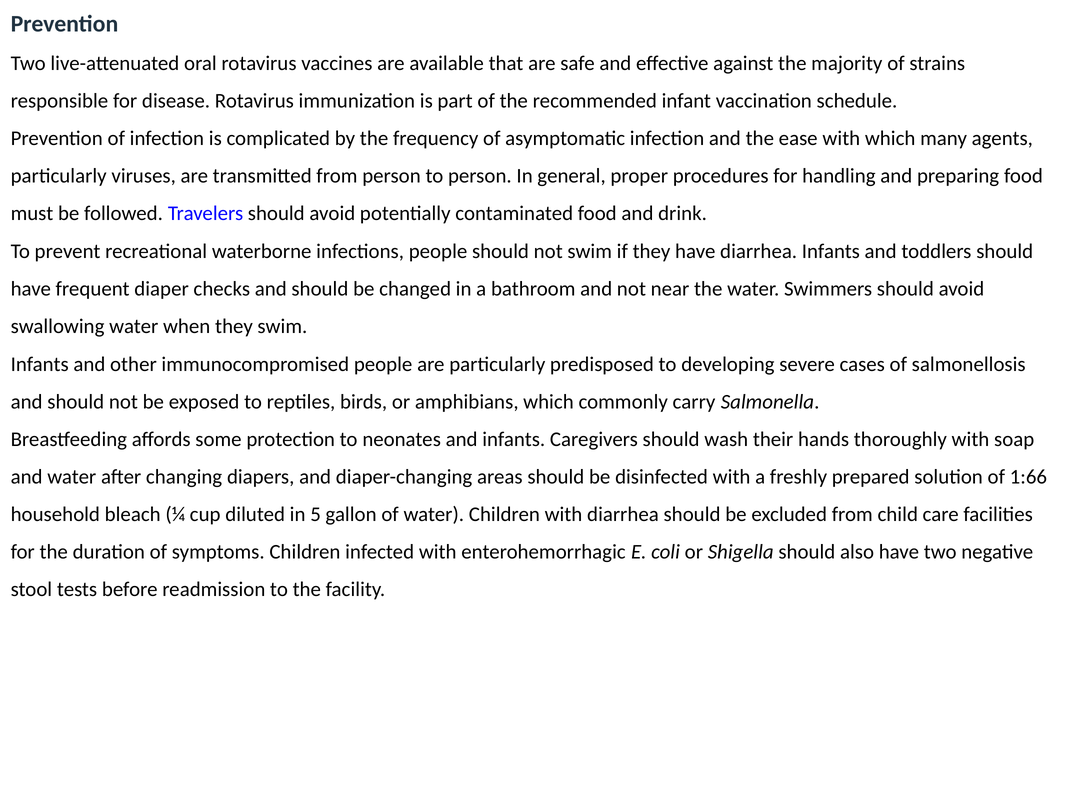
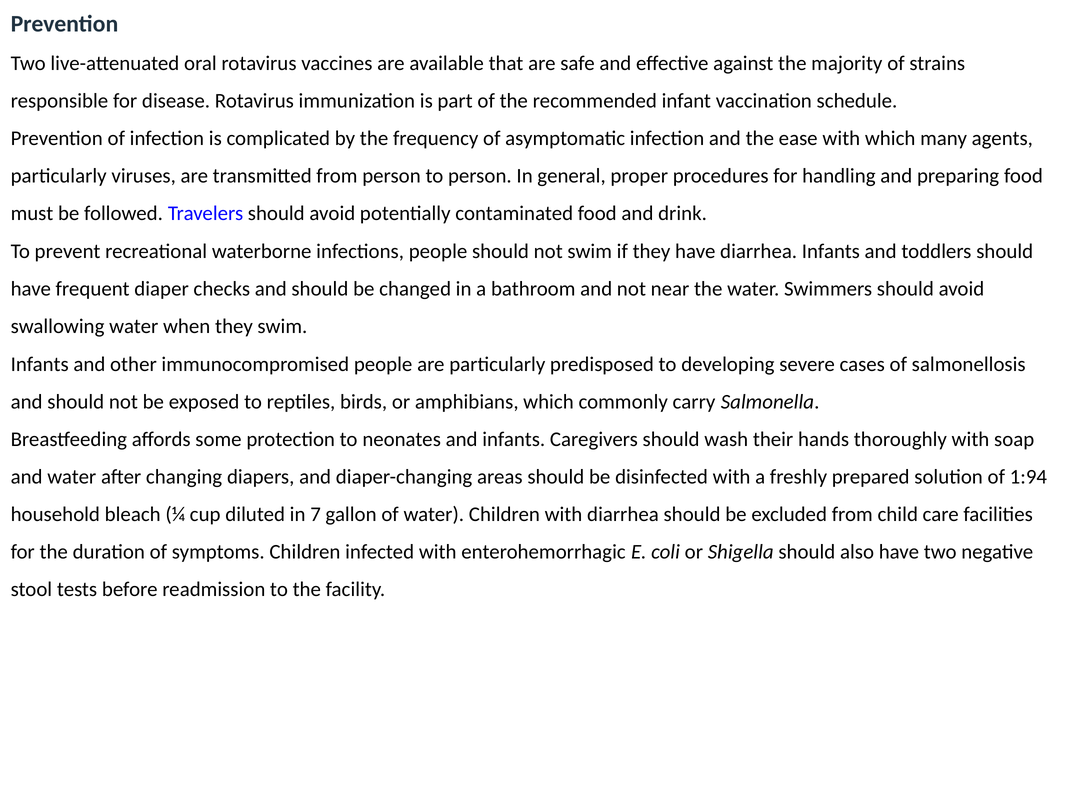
1:66: 1:66 -> 1:94
5: 5 -> 7
